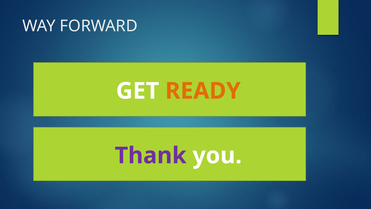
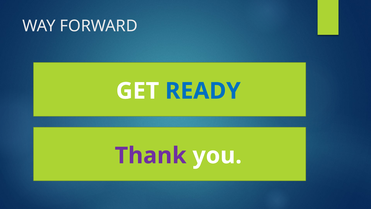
READY colour: orange -> blue
